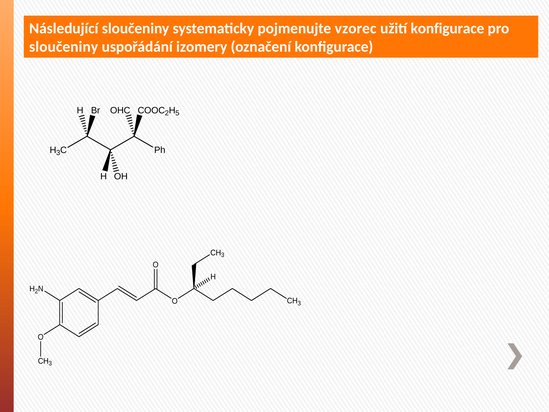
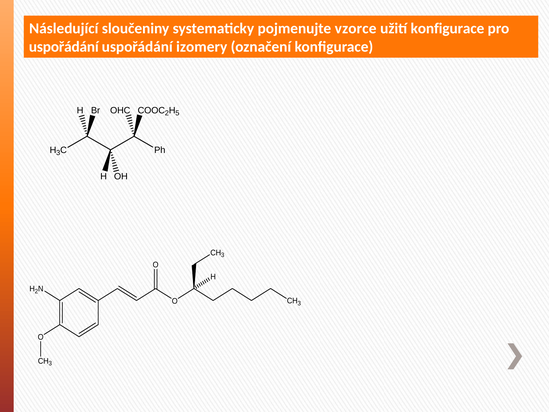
vzorec: vzorec -> vzorce
sloučeniny at (64, 47): sloučeniny -> uspořádání
